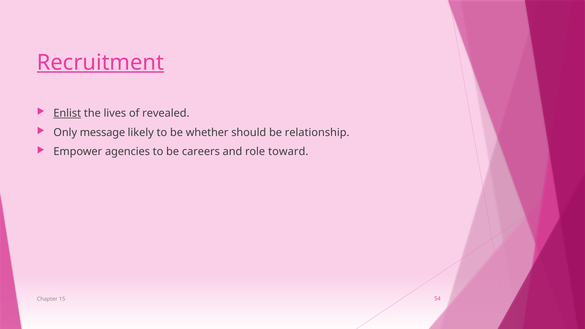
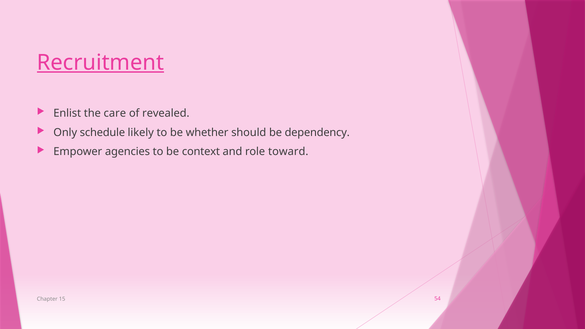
Enlist underline: present -> none
lives: lives -> care
message: message -> schedule
relationship: relationship -> dependency
careers: careers -> context
